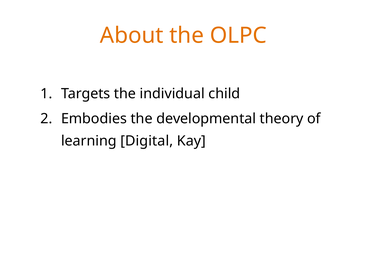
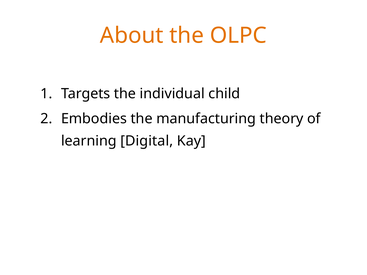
developmental: developmental -> manufacturing
